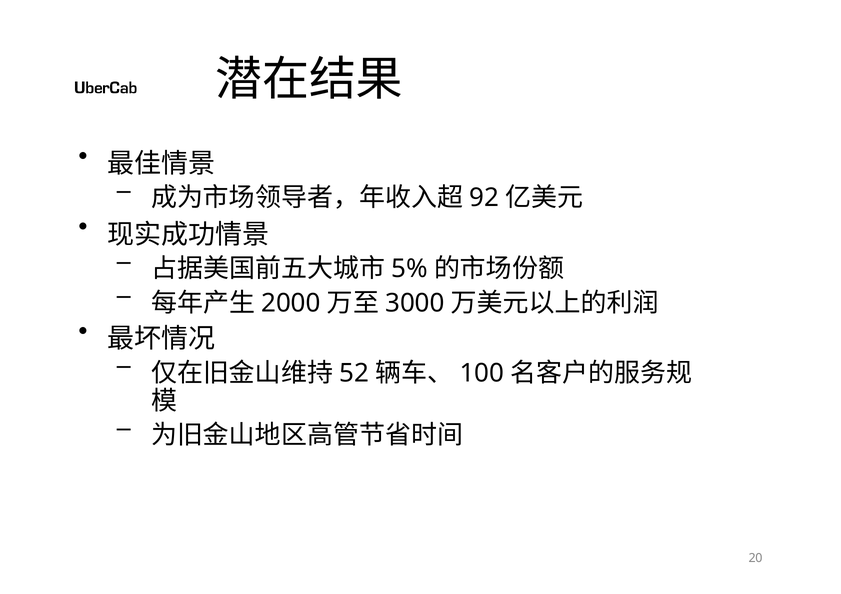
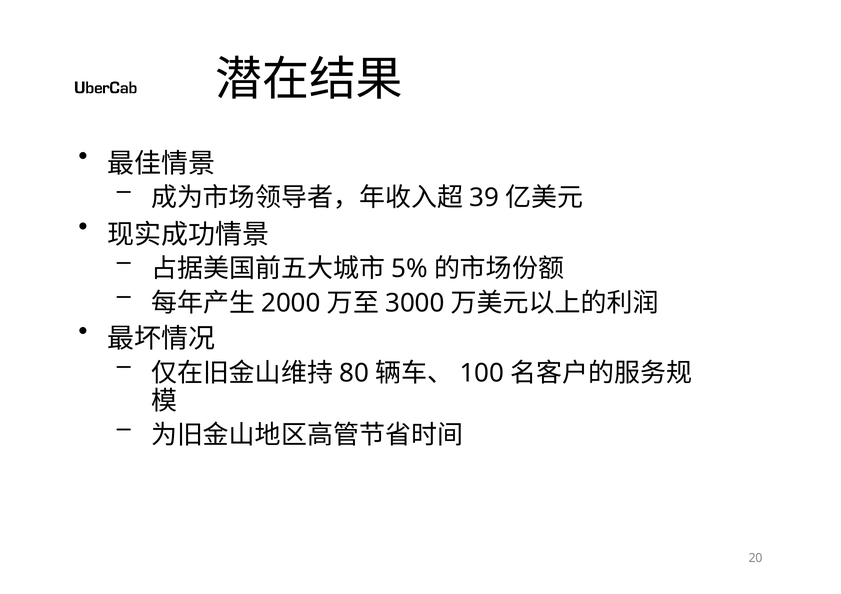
92: 92 -> 39
52: 52 -> 80
